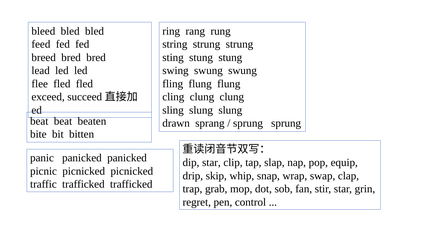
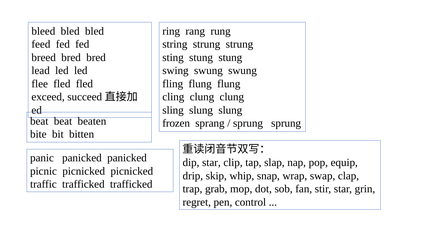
drawn: drawn -> frozen
